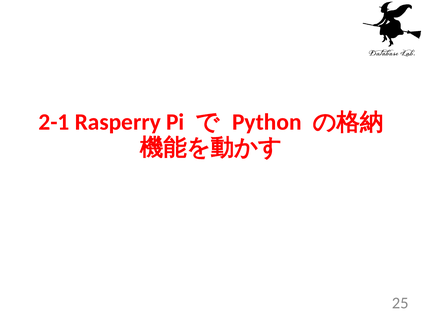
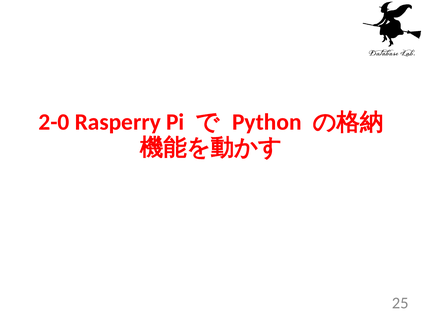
2-1: 2-1 -> 2-0
